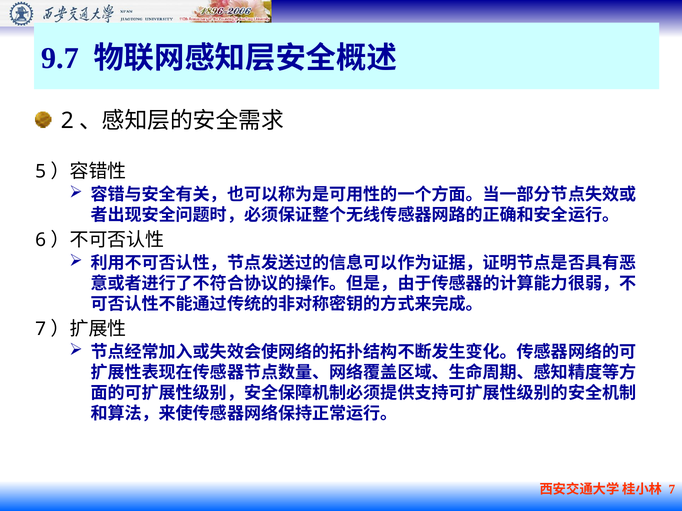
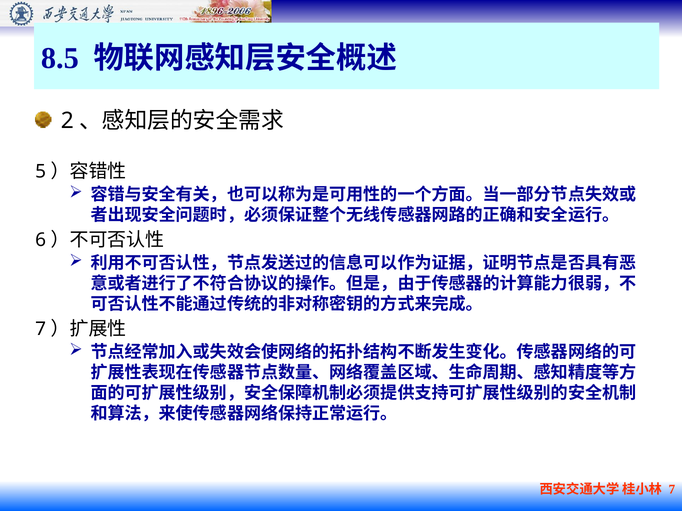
9.7: 9.7 -> 8.5
